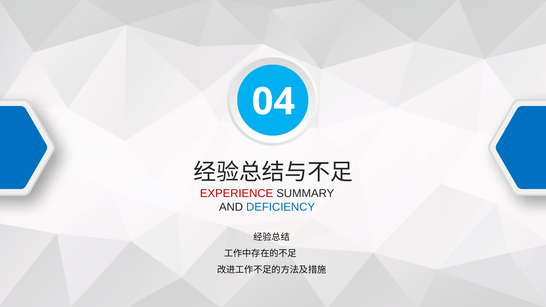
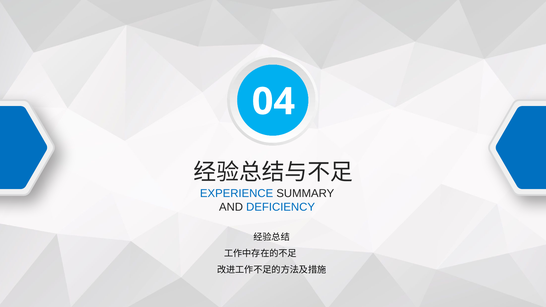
EXPERIENCE colour: red -> blue
